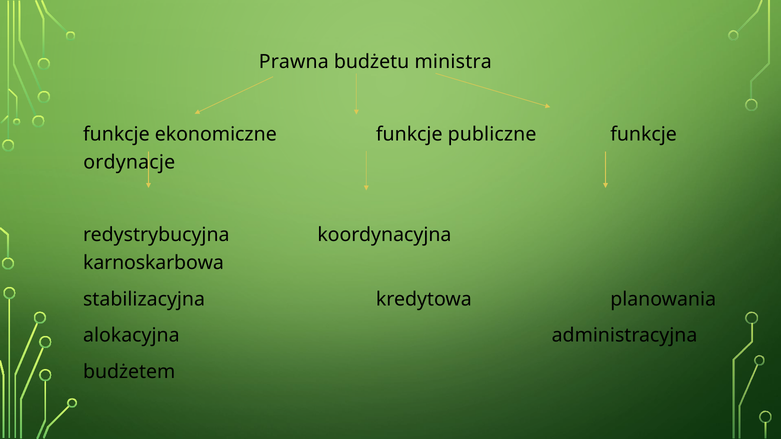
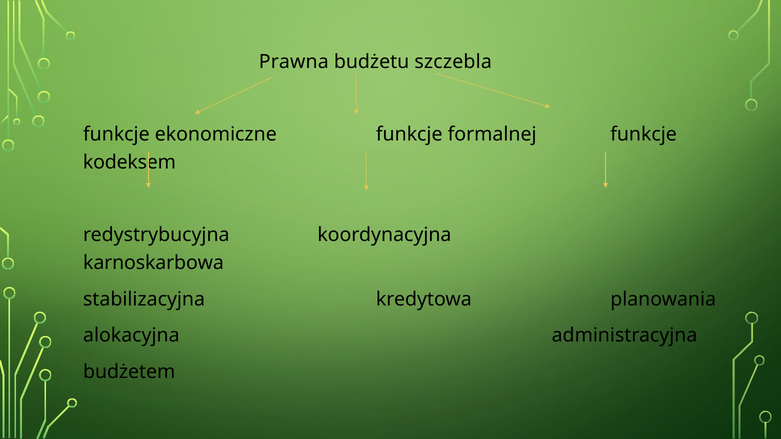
ministra: ministra -> szczebla
publiczne: publiczne -> formalnej
ordynacje: ordynacje -> kodeksem
